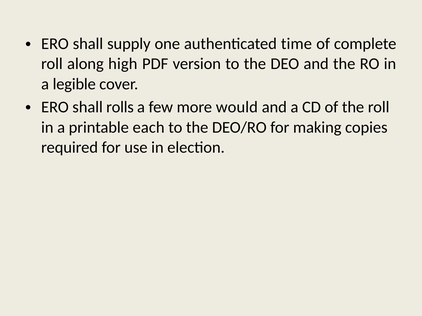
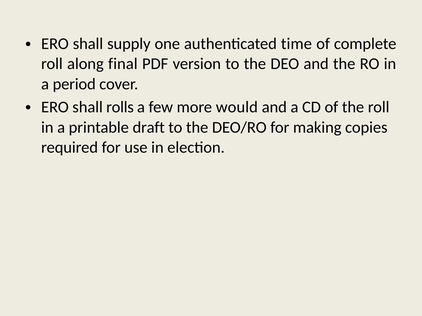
high: high -> final
legible: legible -> period
each: each -> draft
